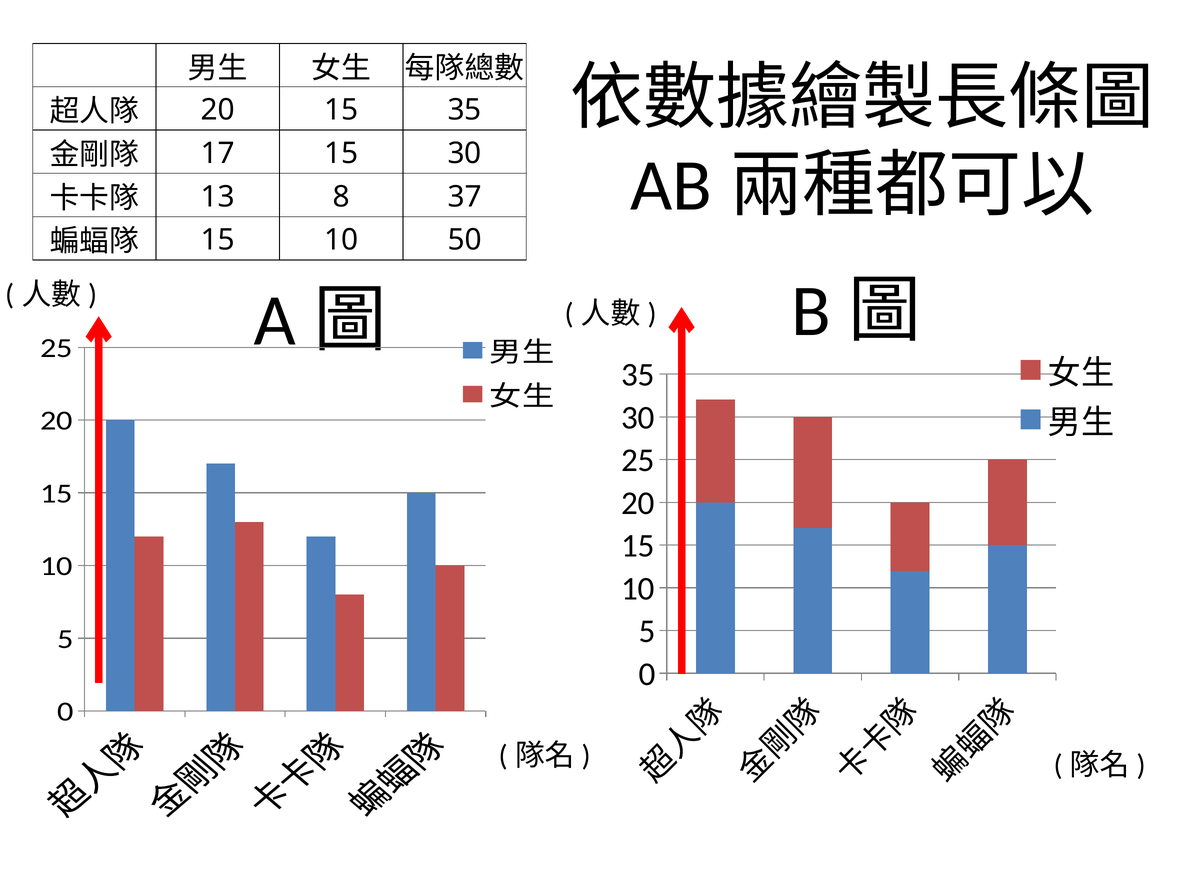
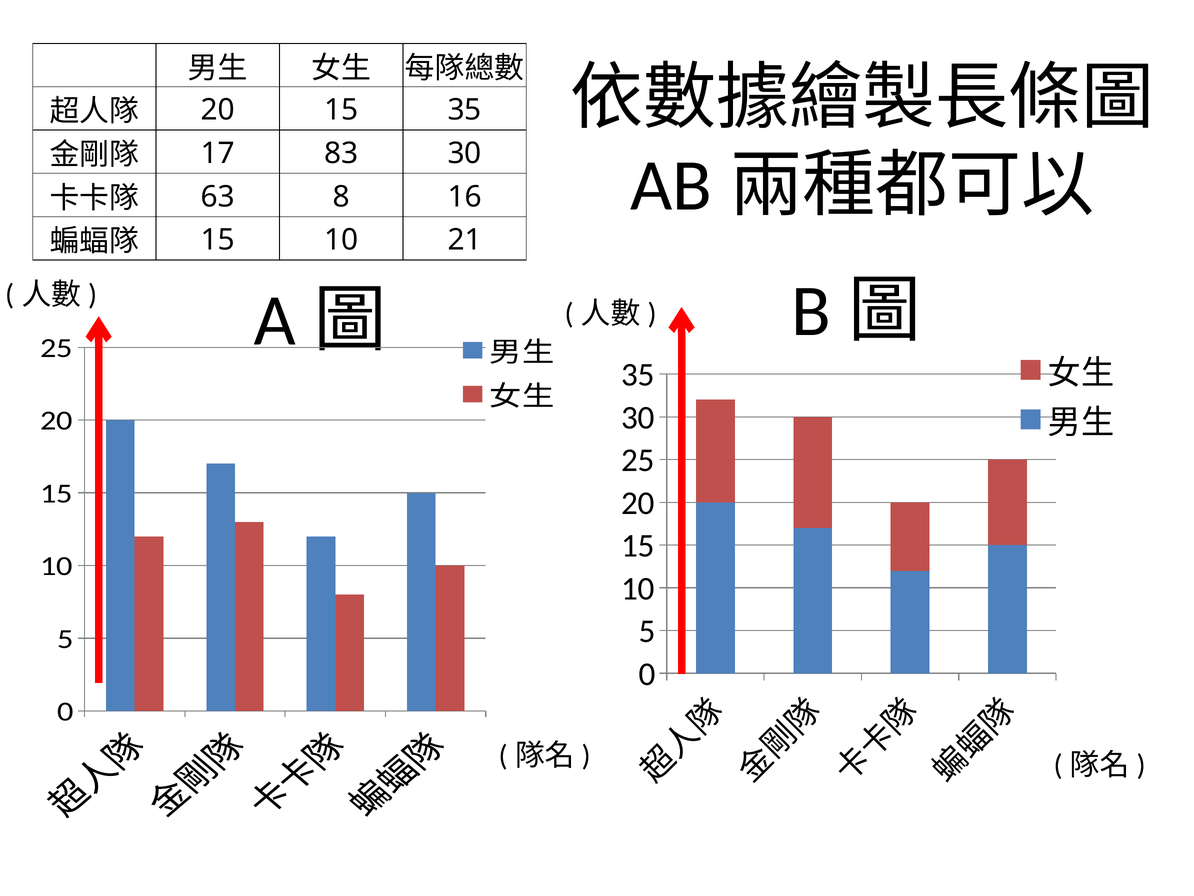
17 15: 15 -> 83
13: 13 -> 63
37: 37 -> 16
50: 50 -> 21
